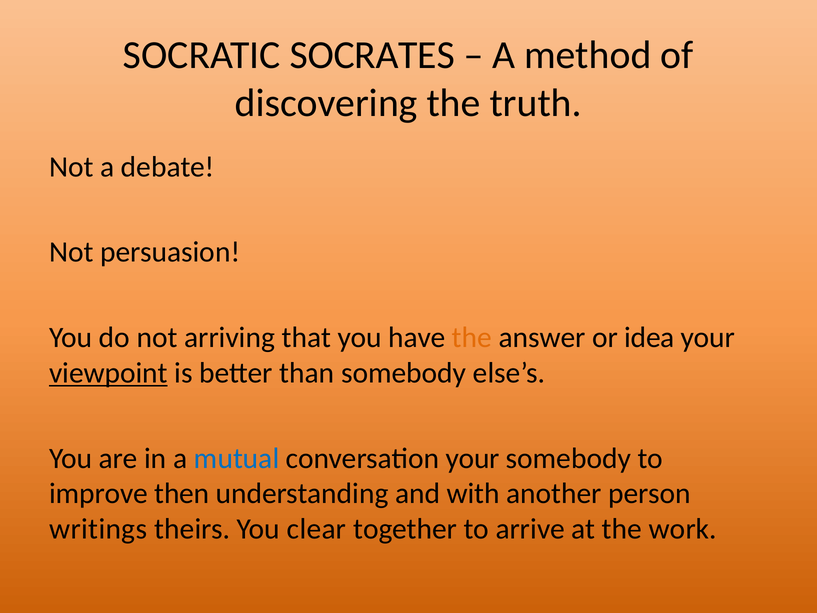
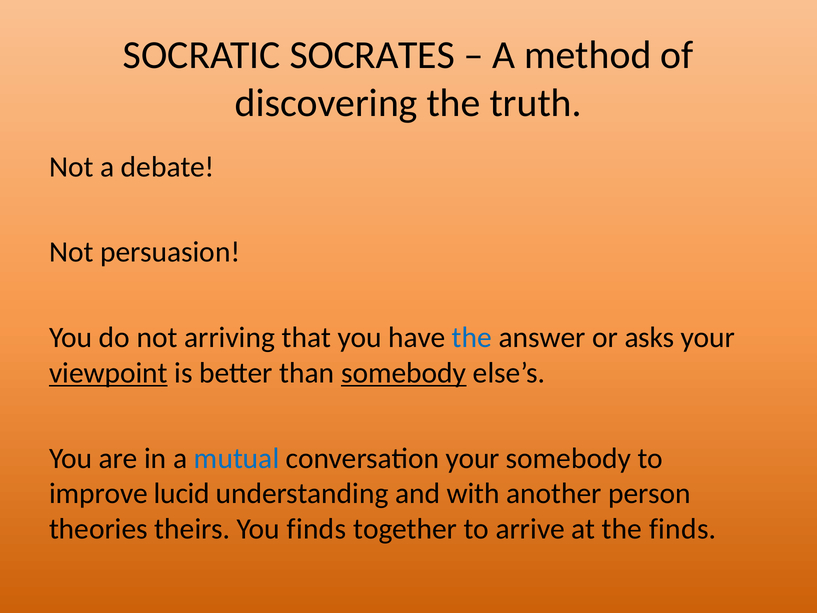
the at (472, 337) colour: orange -> blue
idea: idea -> asks
somebody at (404, 373) underline: none -> present
then: then -> lucid
writings: writings -> theories
You clear: clear -> finds
the work: work -> finds
